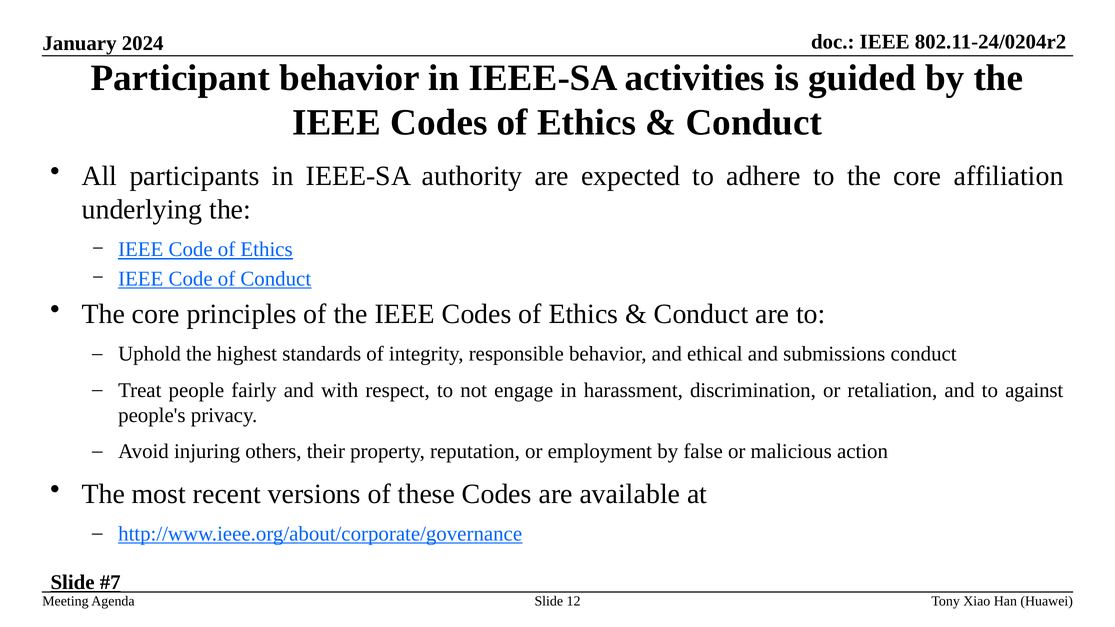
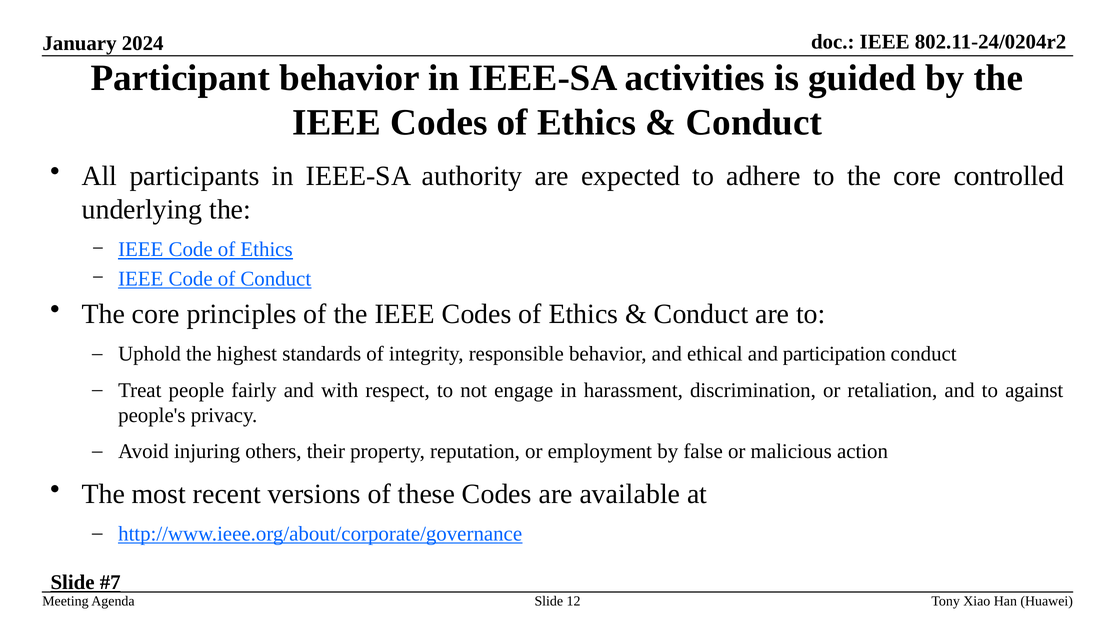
affiliation: affiliation -> controlled
submissions: submissions -> participation
